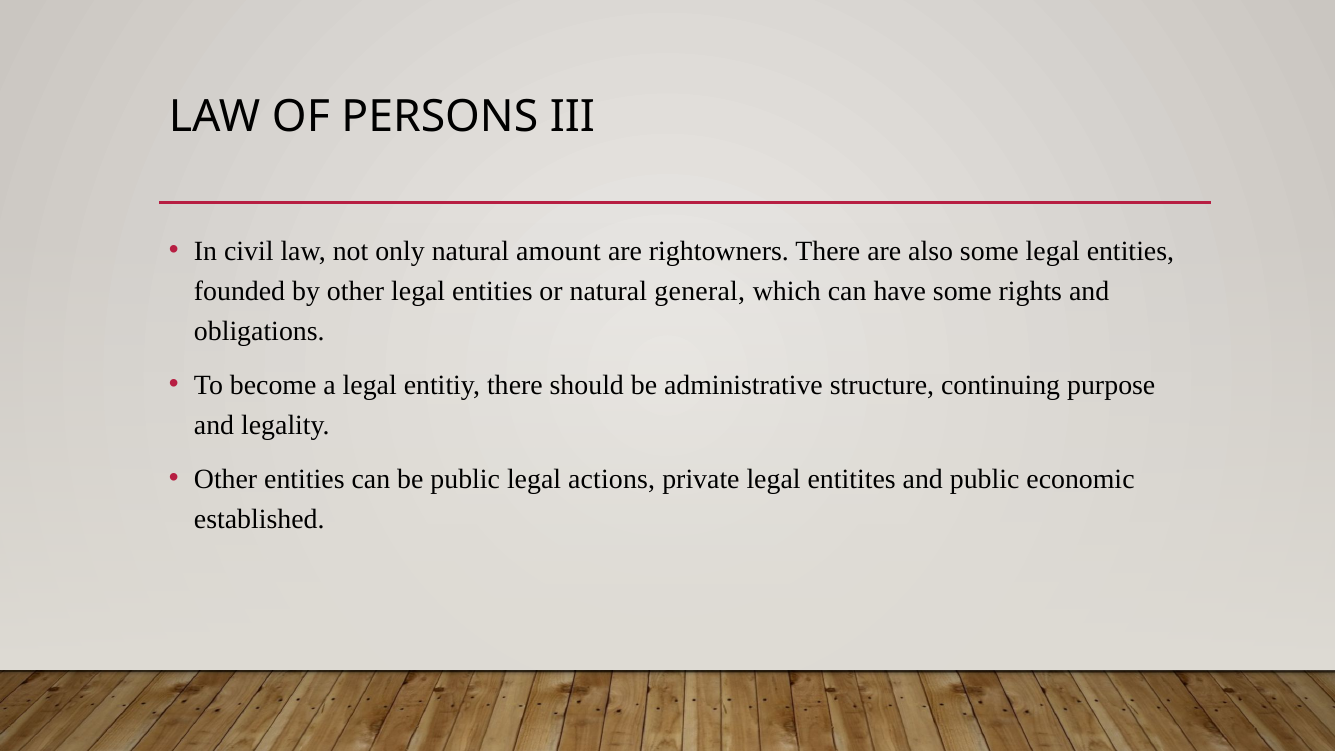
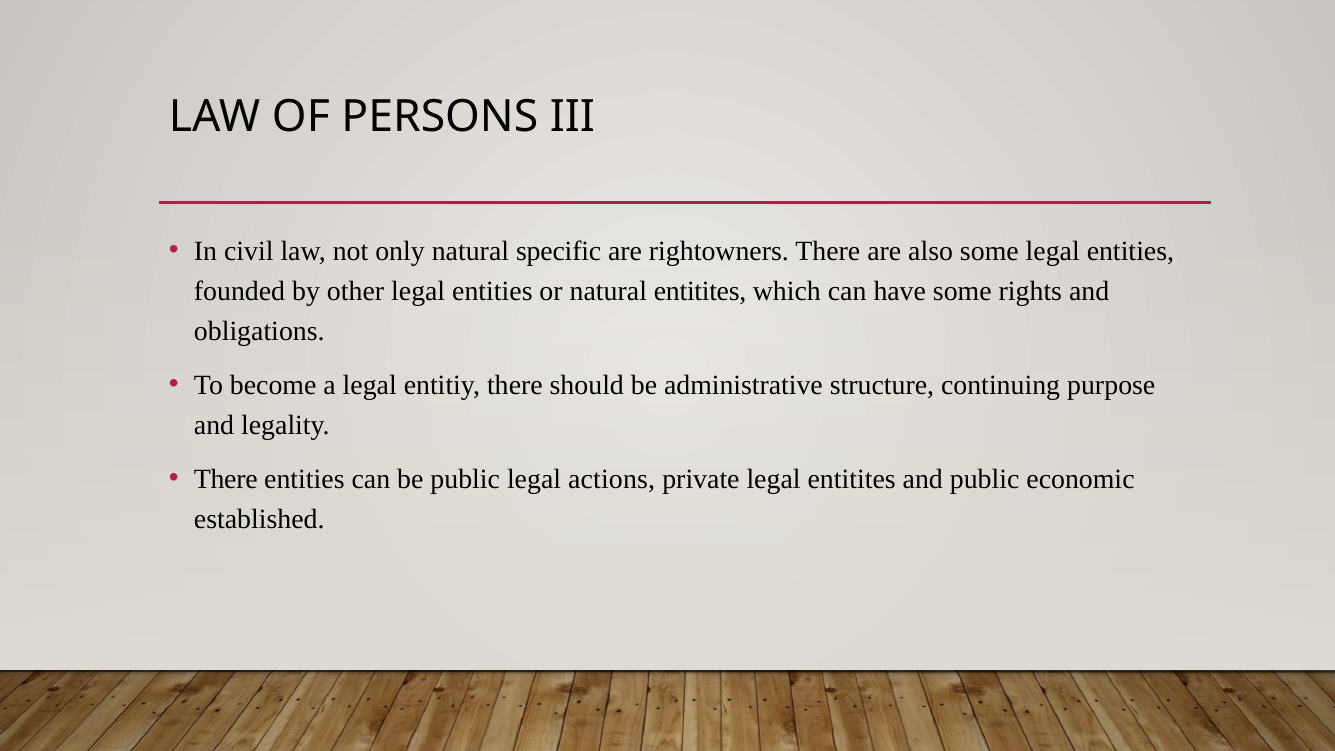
amount: amount -> specific
natural general: general -> entitites
Other at (226, 479): Other -> There
